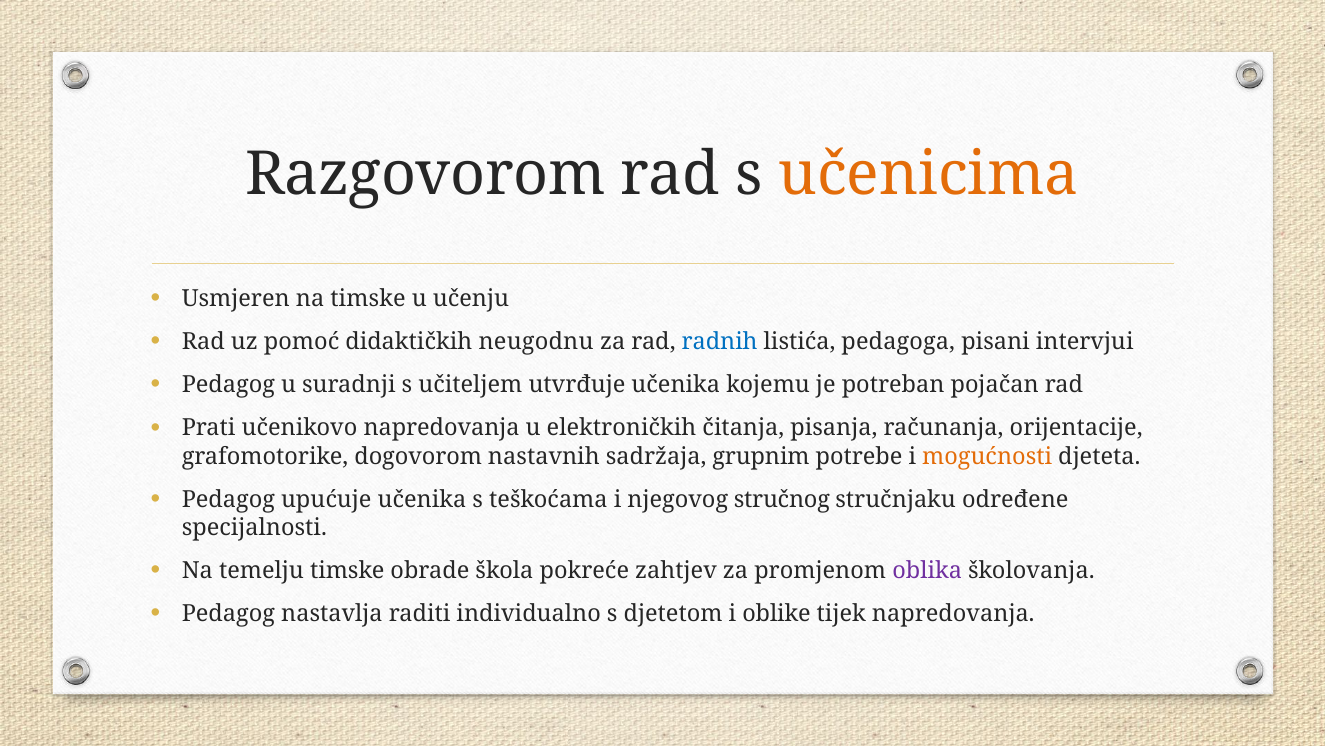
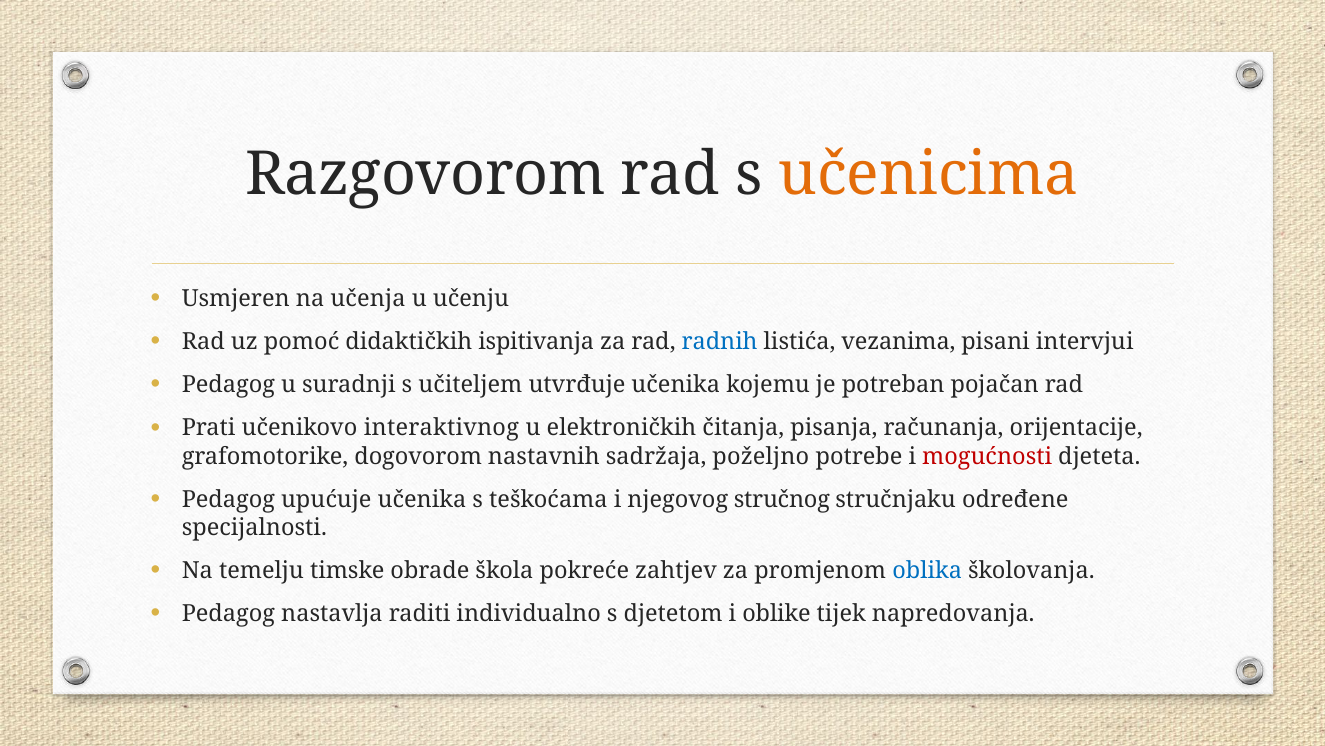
na timske: timske -> učenja
neugodnu: neugodnu -> ispitivanja
pedagoga: pedagoga -> vezanima
učenikovo napredovanja: napredovanja -> interaktivnog
grupnim: grupnim -> poželjno
mogućnosti colour: orange -> red
oblika colour: purple -> blue
